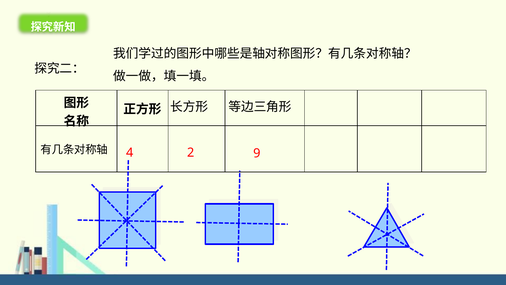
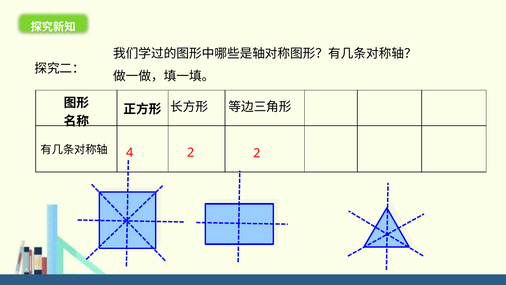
2 9: 9 -> 2
